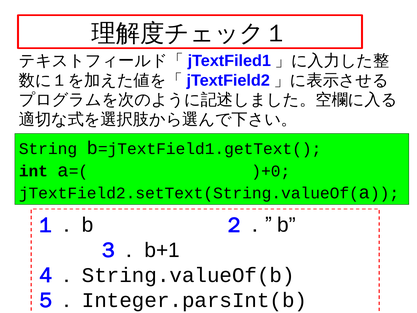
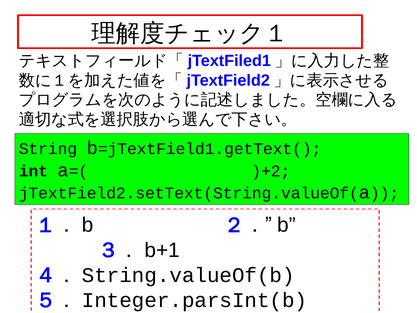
)+0: )+0 -> )+2
